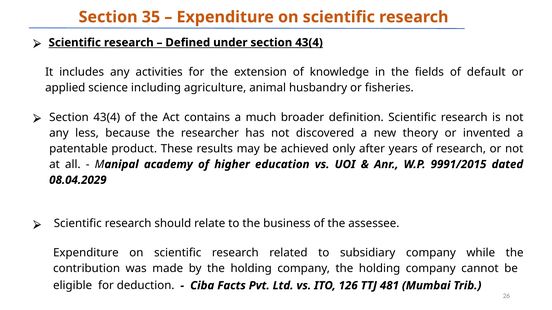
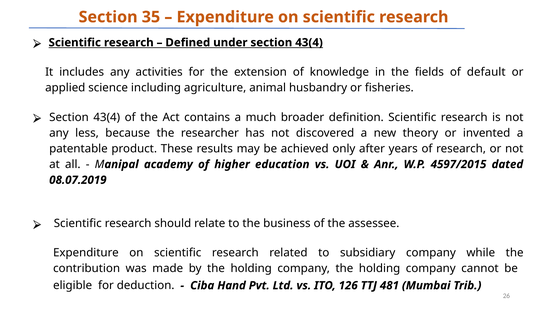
9991/2015: 9991/2015 -> 4597/2015
08.04.2029: 08.04.2029 -> 08.07.2019
Facts: Facts -> Hand
